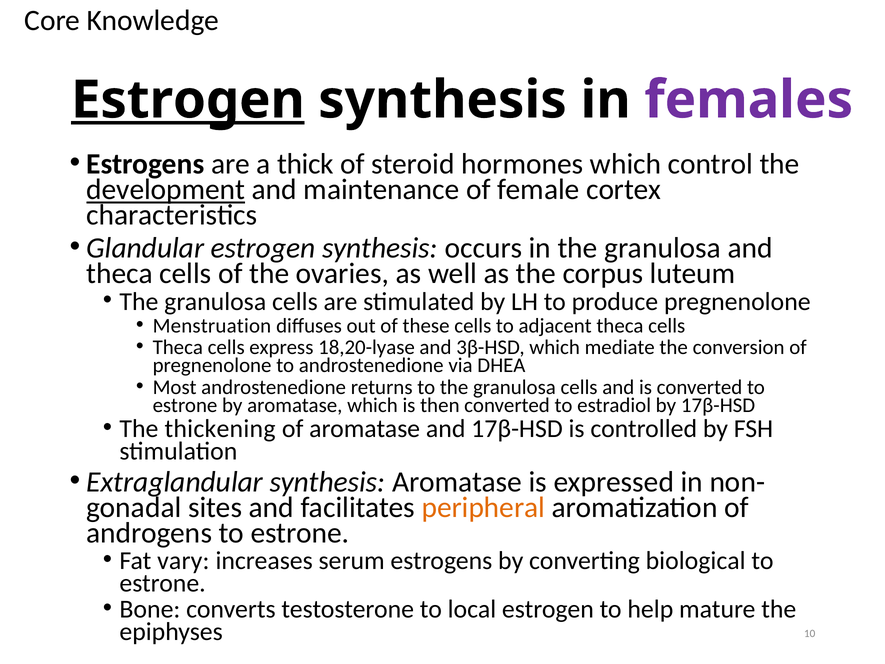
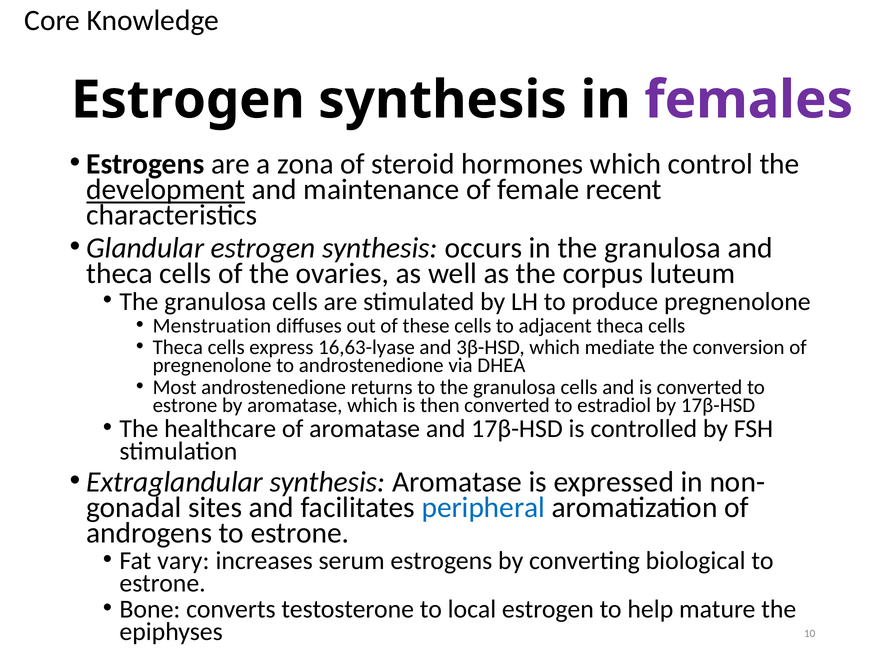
Estrogen at (188, 100) underline: present -> none
thick: thick -> zona
cortex: cortex -> recent
18,20-lyase: 18,20-lyase -> 16,63-lyase
thickening: thickening -> healthcare
peripheral colour: orange -> blue
